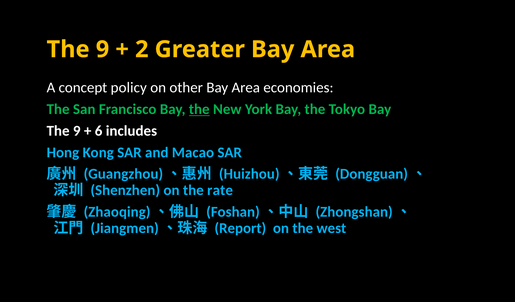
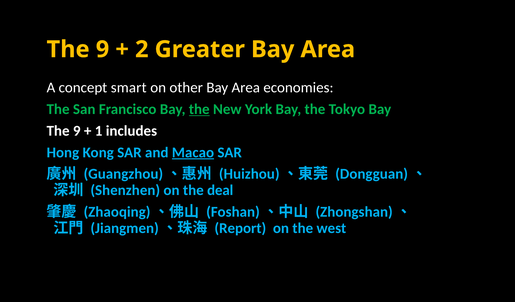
policy: policy -> smart
6: 6 -> 1
Macao underline: none -> present
rate: rate -> deal
